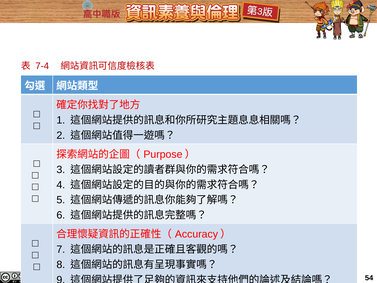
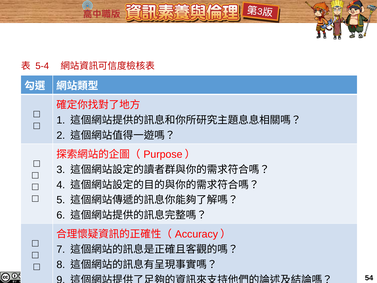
7-4: 7-4 -> 5-4
